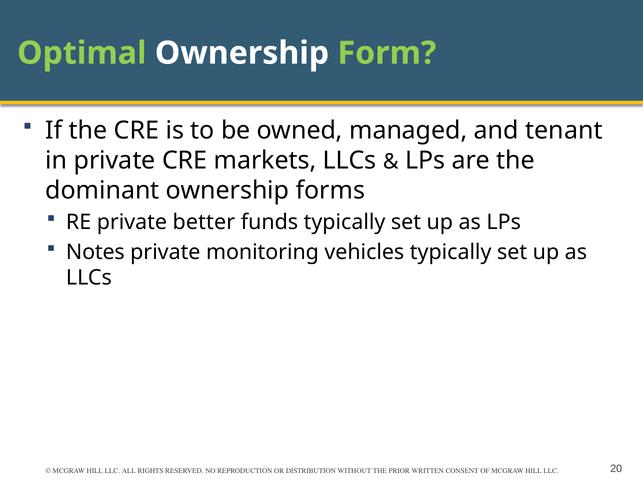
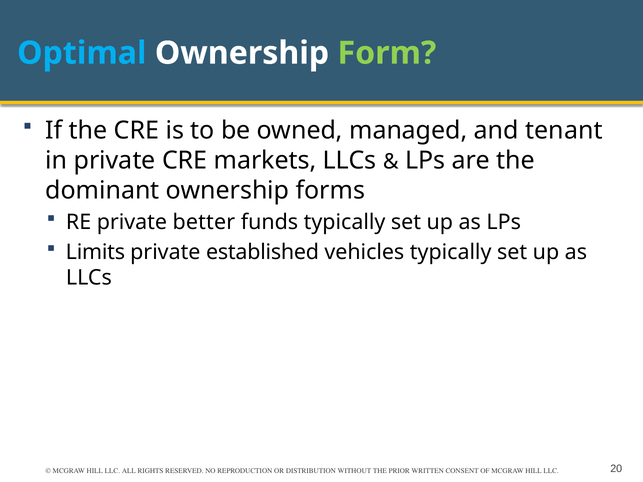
Optimal colour: light green -> light blue
Notes: Notes -> Limits
monitoring: monitoring -> established
